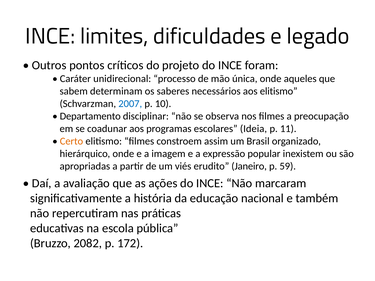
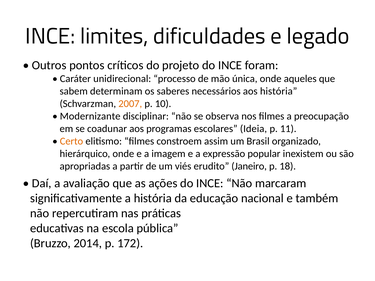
aos elitismo: elitismo -> história
2007 colour: blue -> orange
Departamento: Departamento -> Modernizante
59: 59 -> 18
2082: 2082 -> 2014
